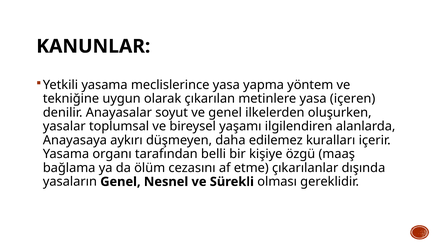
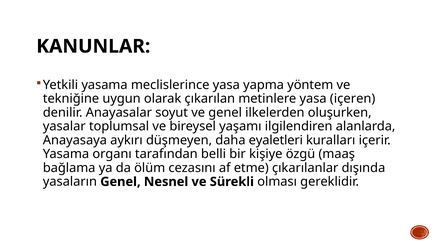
edilemez: edilemez -> eyaletleri
